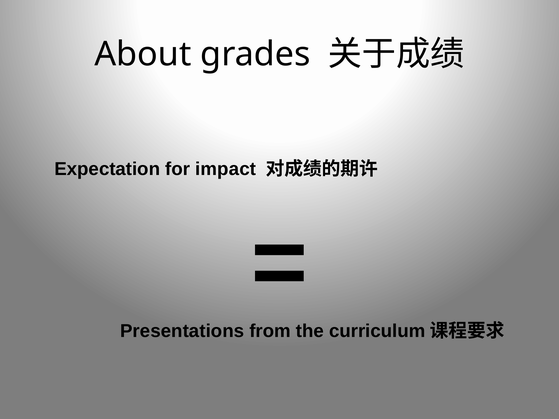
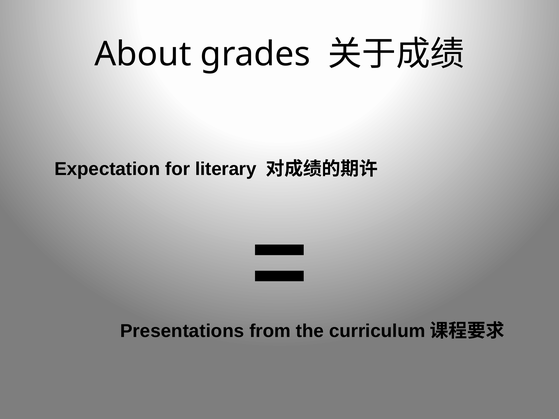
impact: impact -> literary
